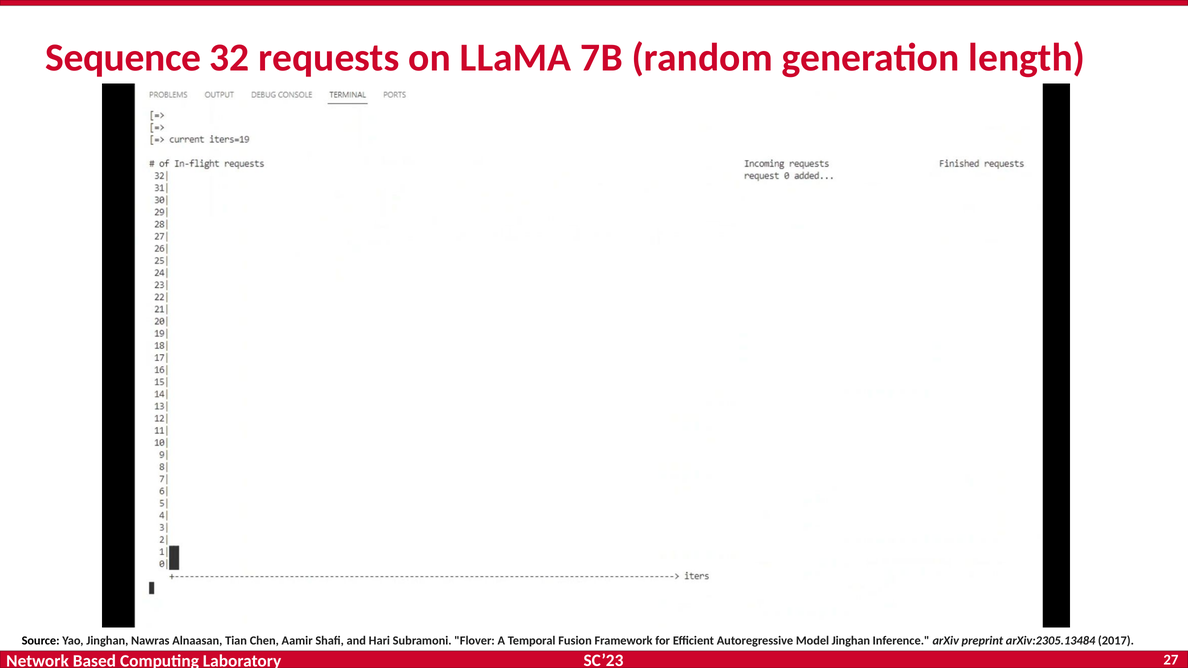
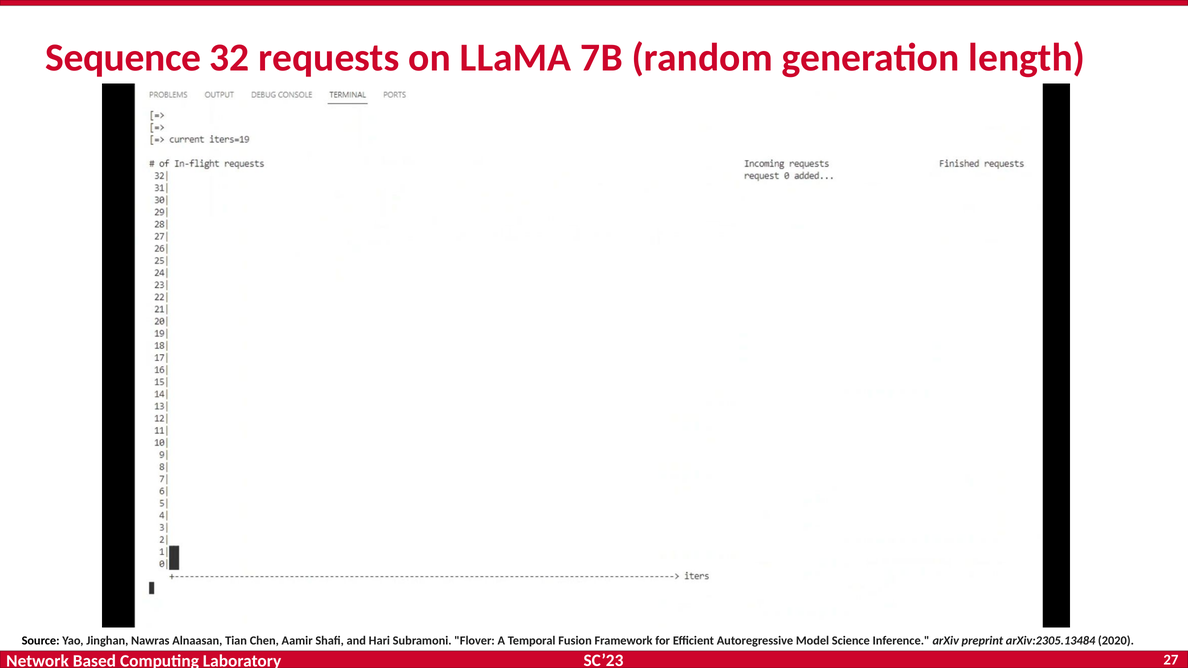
Model Jinghan: Jinghan -> Science
2017: 2017 -> 2020
